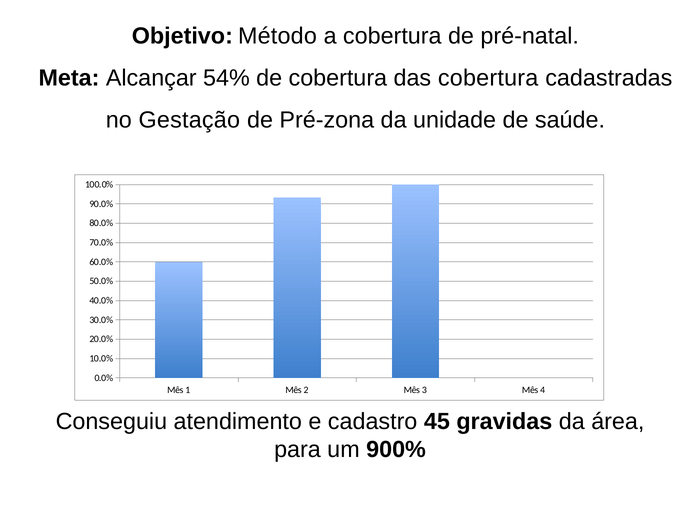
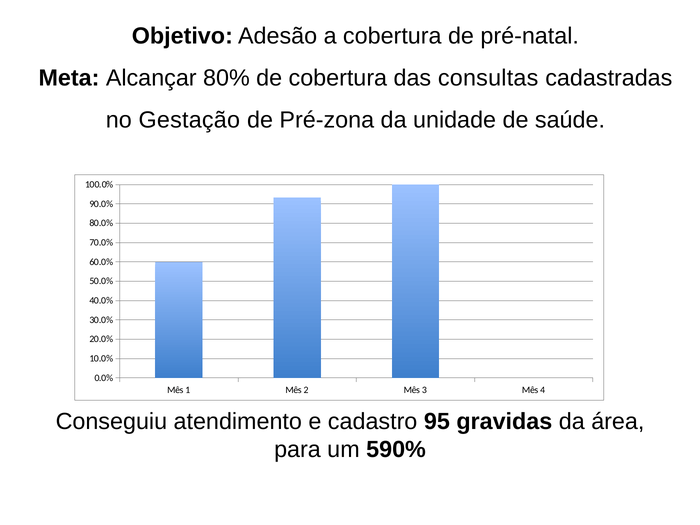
Método: Método -> Adesão
54%: 54% -> 80%
das cobertura: cobertura -> consultas
45: 45 -> 95
900%: 900% -> 590%
